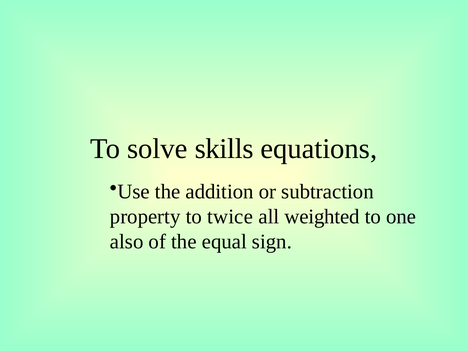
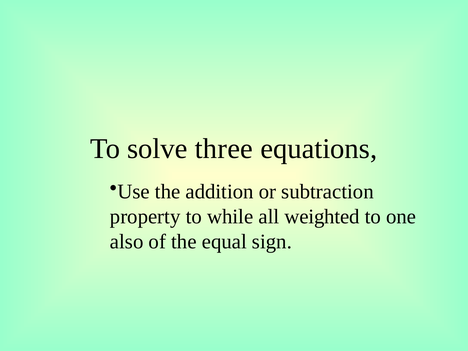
skills: skills -> three
twice: twice -> while
